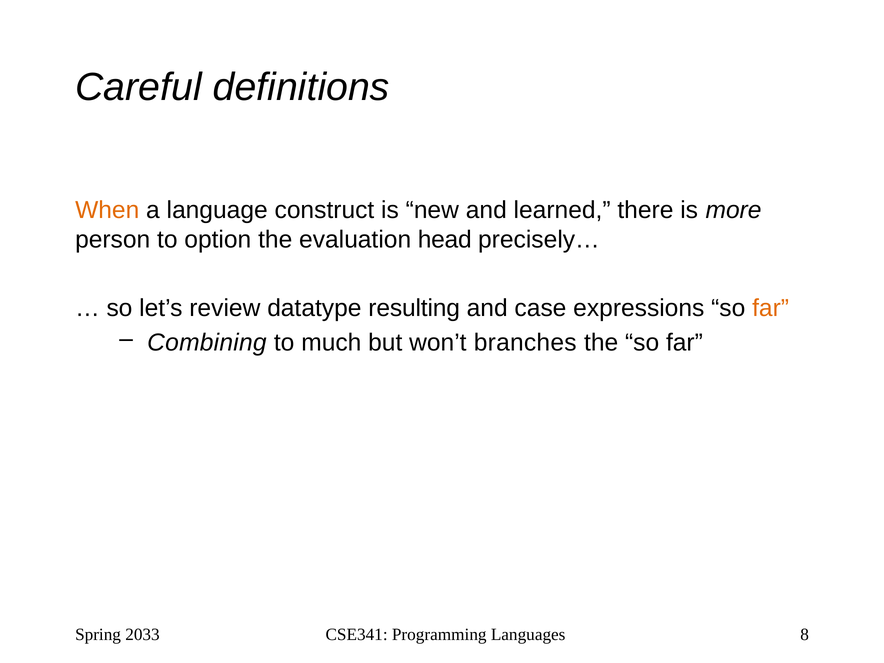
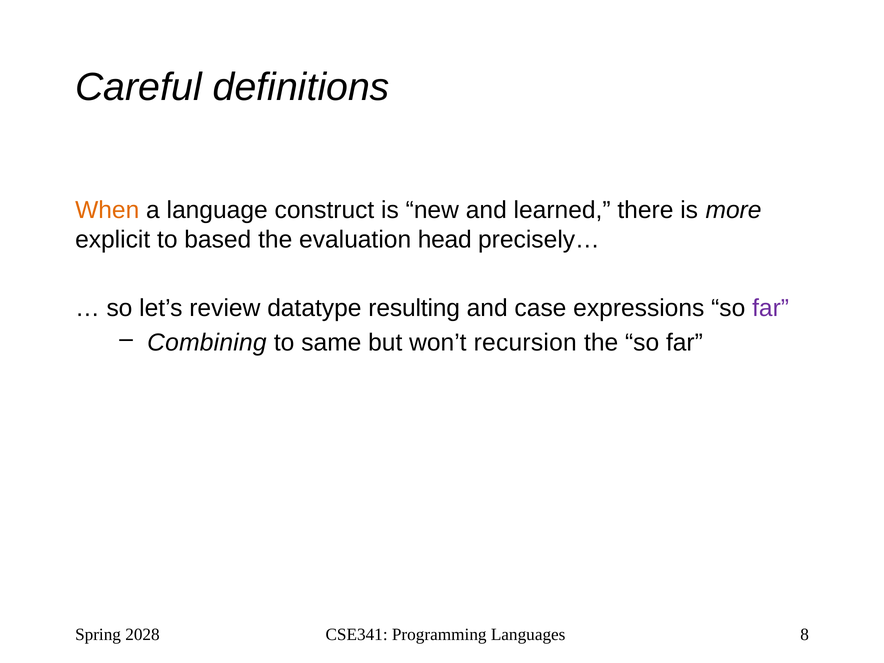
person: person -> explicit
option: option -> based
far at (771, 308) colour: orange -> purple
much: much -> same
branches: branches -> recursion
2033: 2033 -> 2028
